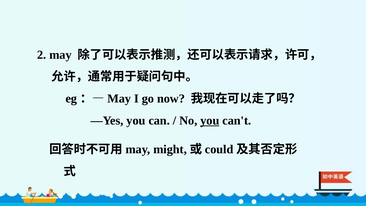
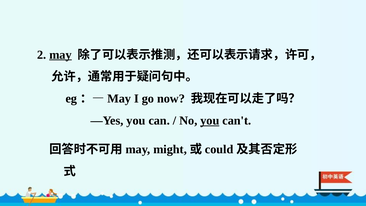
may underline: none -> present
